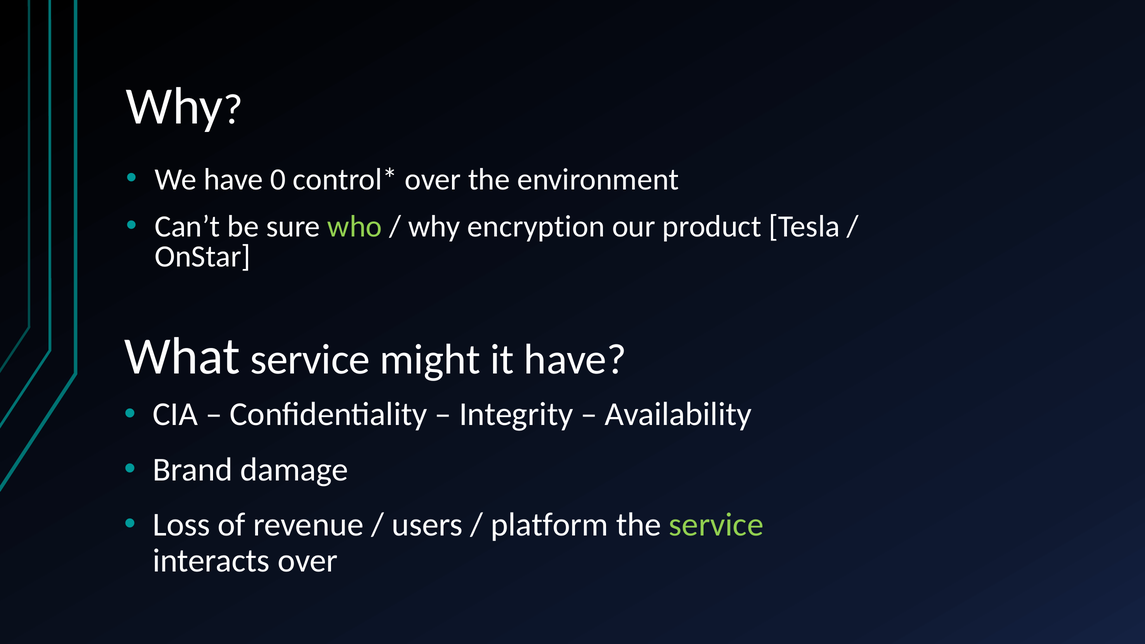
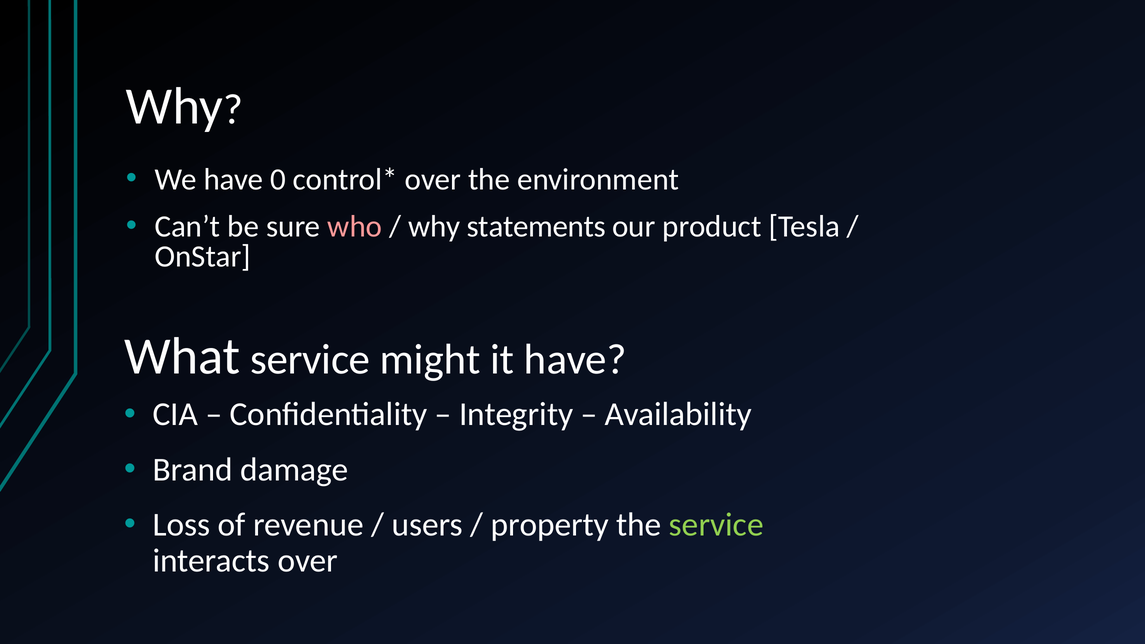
who colour: light green -> pink
encryption: encryption -> statements
platform: platform -> property
